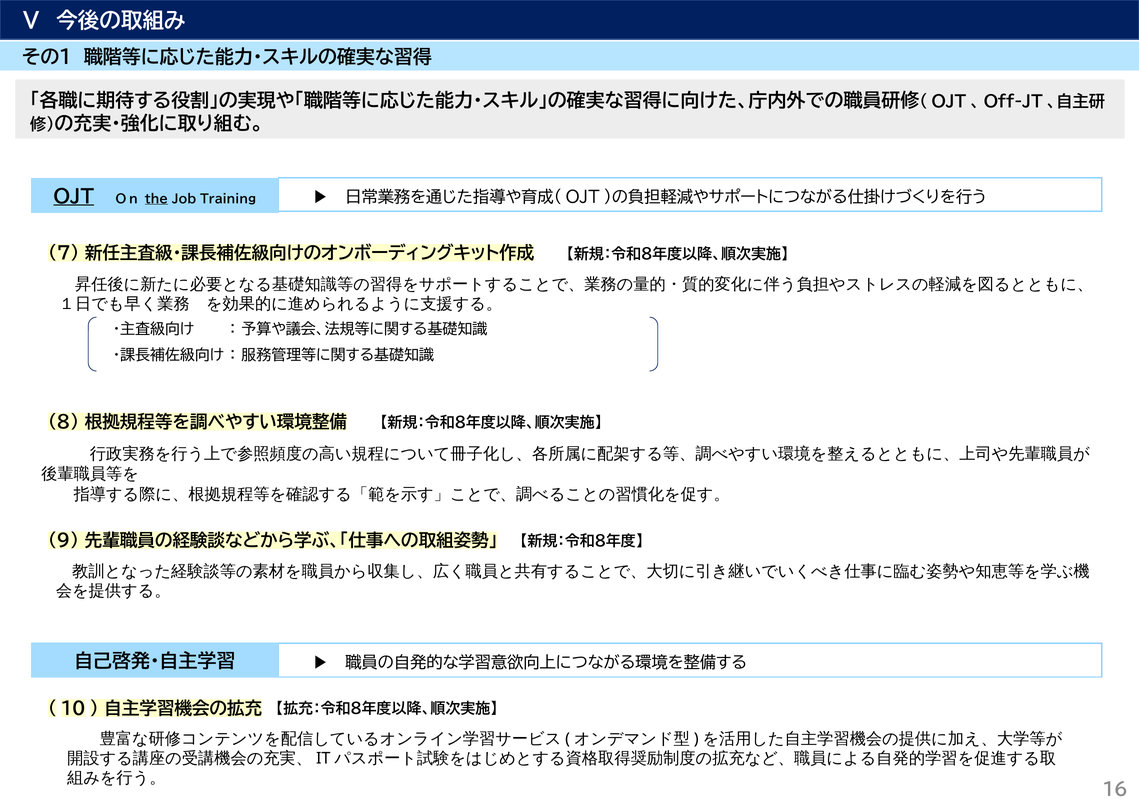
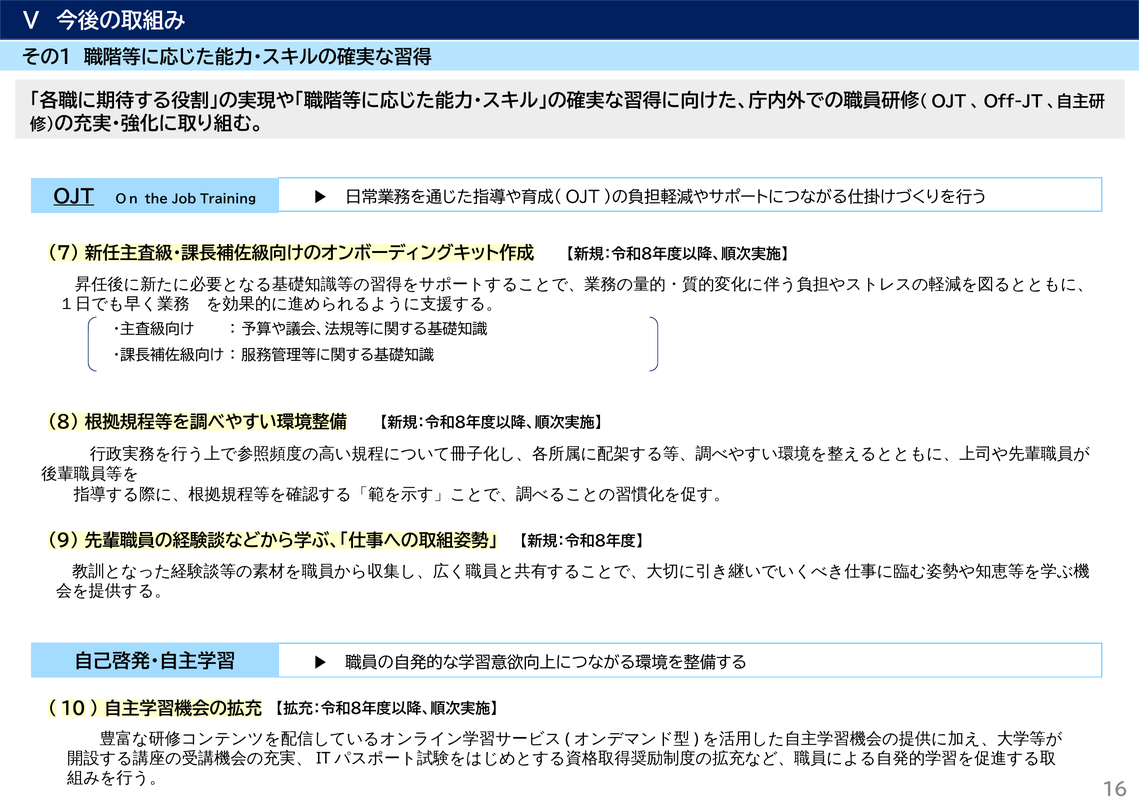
the underline: present -> none
